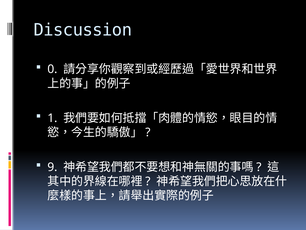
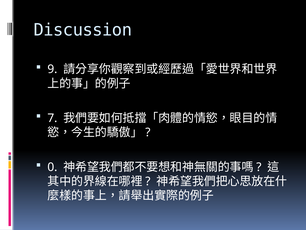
0: 0 -> 9
1: 1 -> 7
9: 9 -> 0
